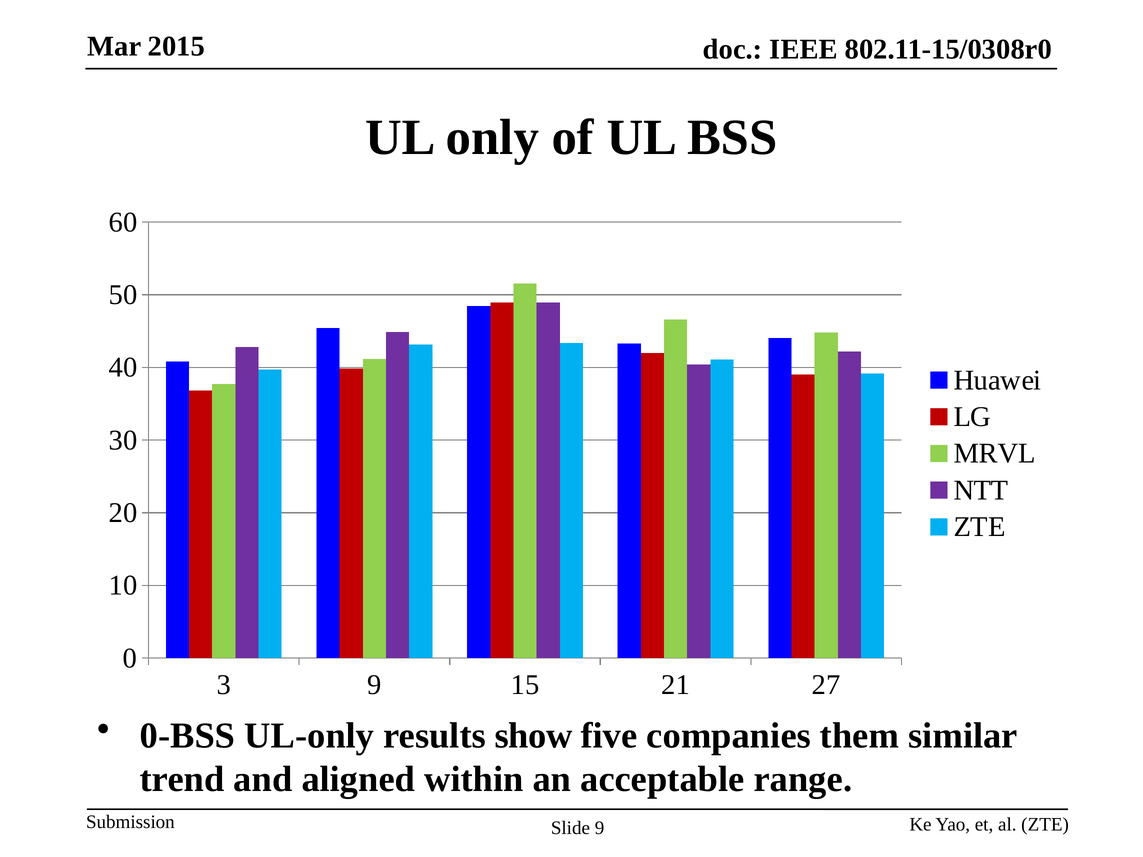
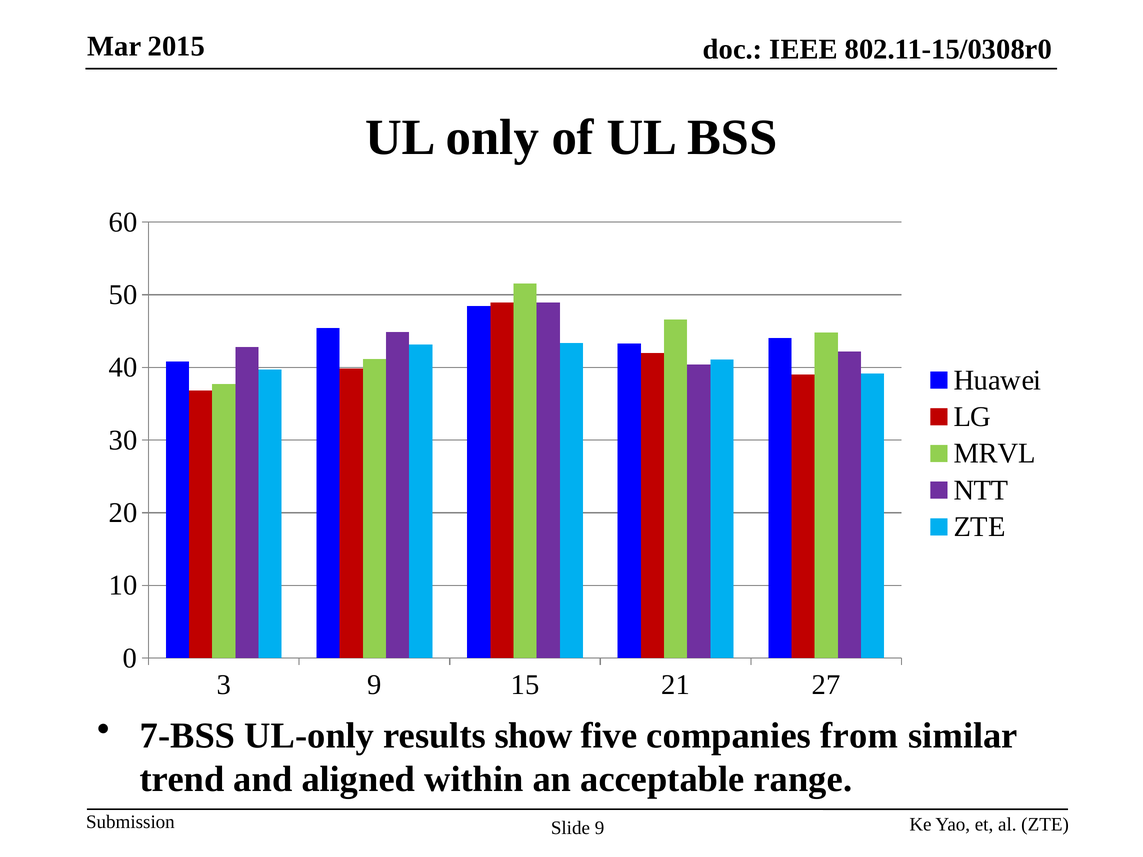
0-BSS: 0-BSS -> 7-BSS
them: them -> from
